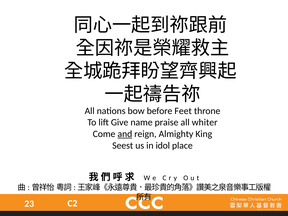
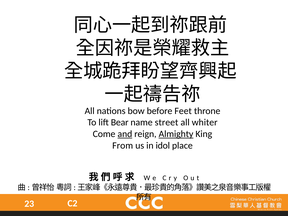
Give: Give -> Bear
praise: praise -> street
Almighty underline: none -> present
Seest: Seest -> From
